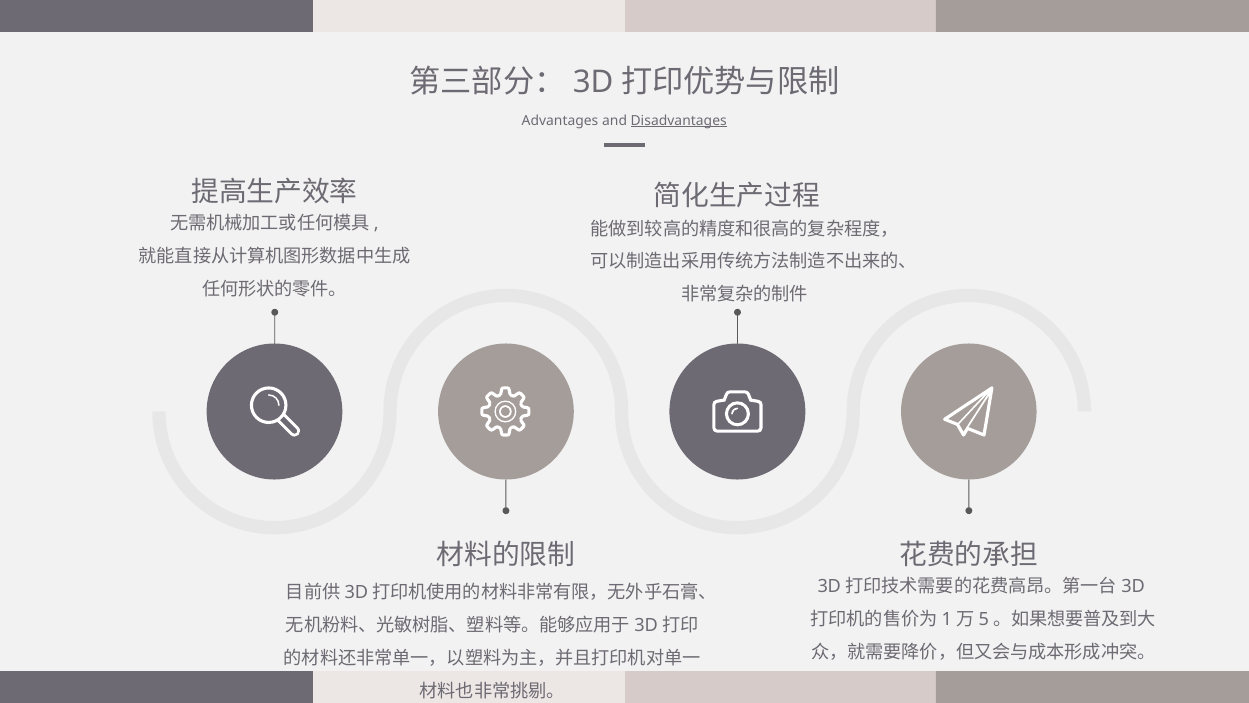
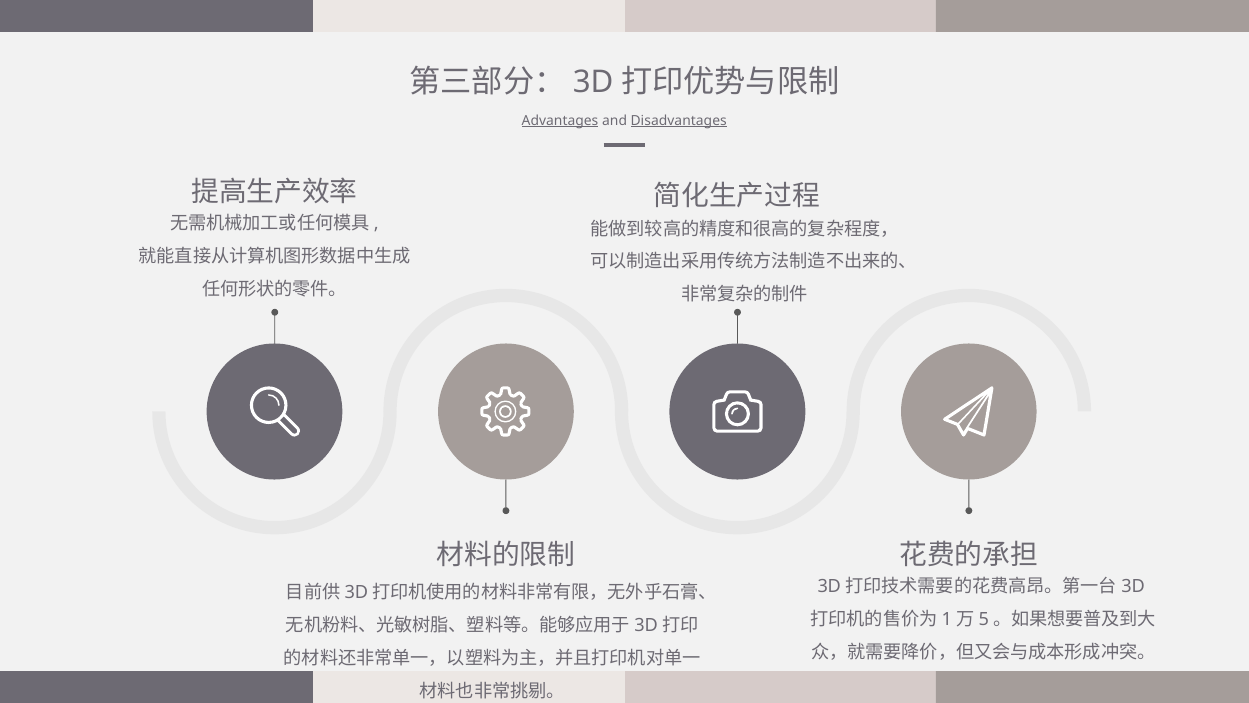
Advantages underline: none -> present
